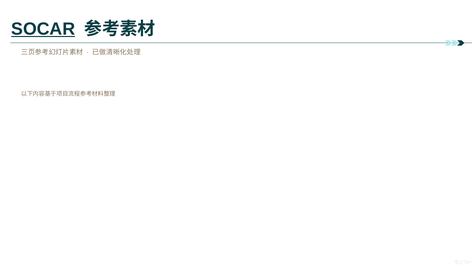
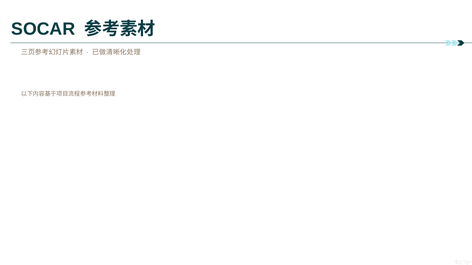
SOCAR underline: present -> none
